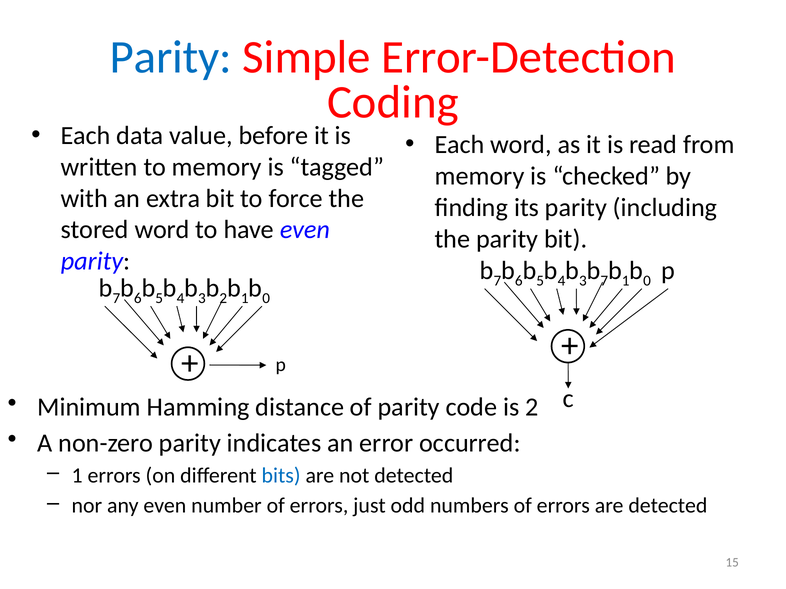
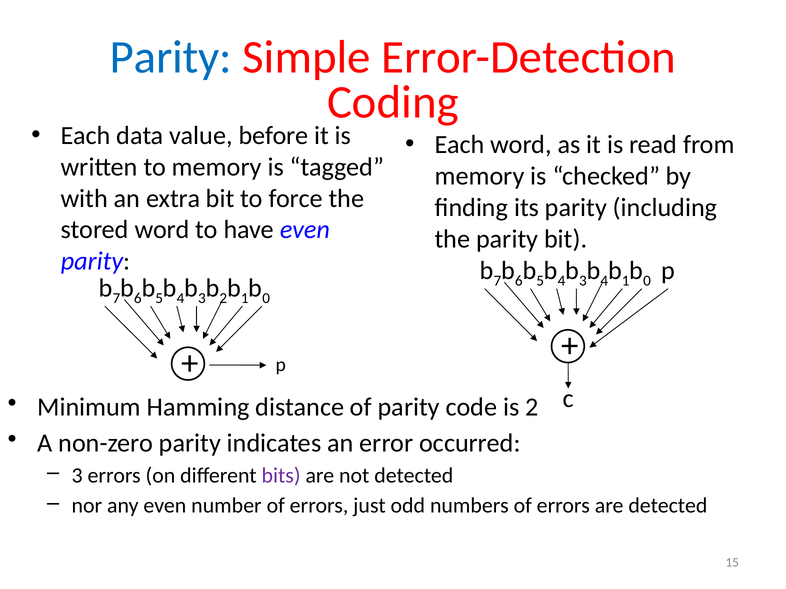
7 at (604, 281): 7 -> 4
1 at (77, 476): 1 -> 3
bits colour: blue -> purple
